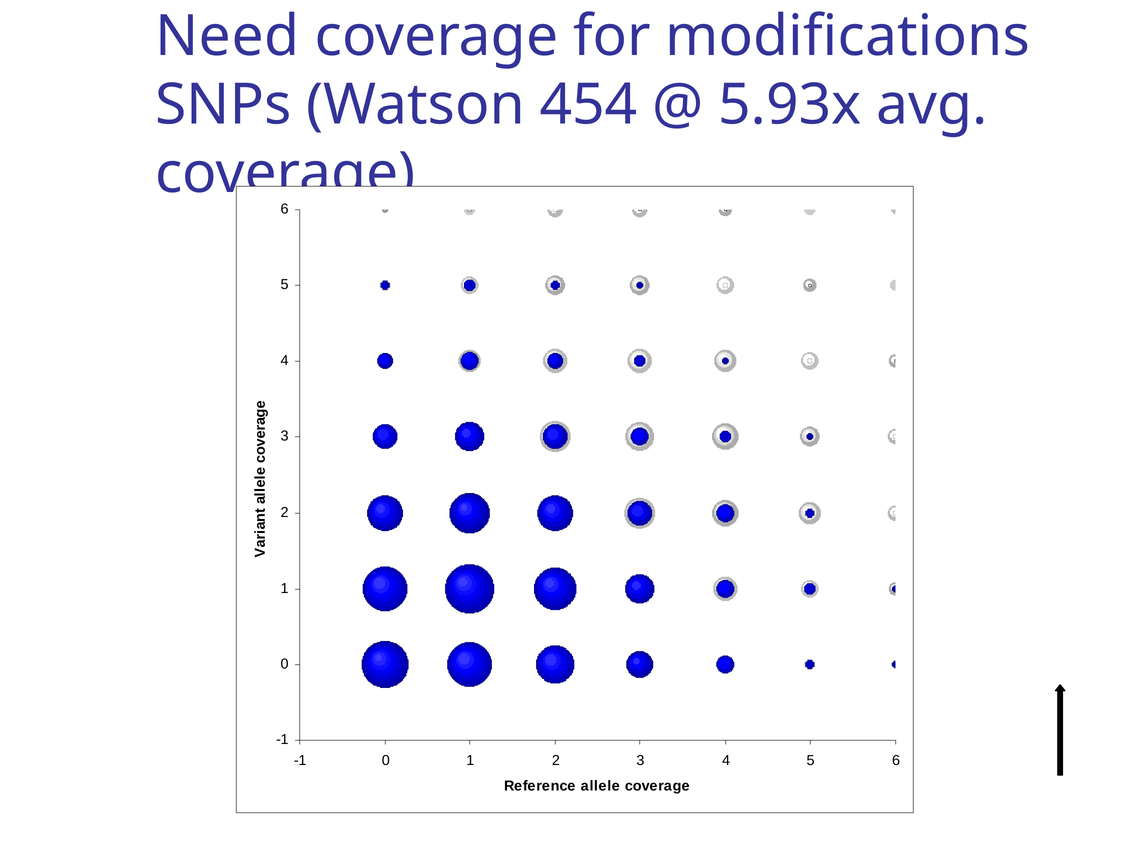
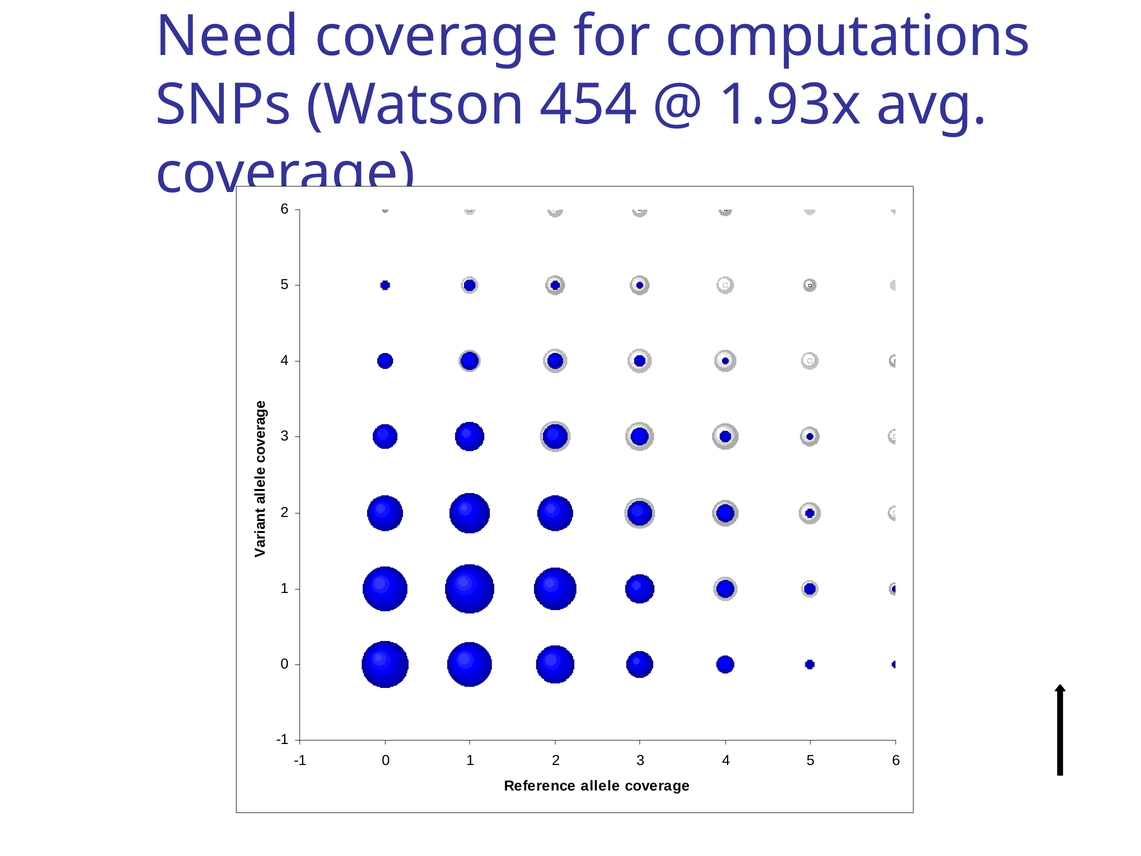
modifications: modifications -> computations
5.93x: 5.93x -> 1.93x
